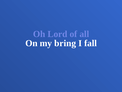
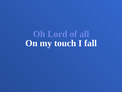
bring: bring -> touch
